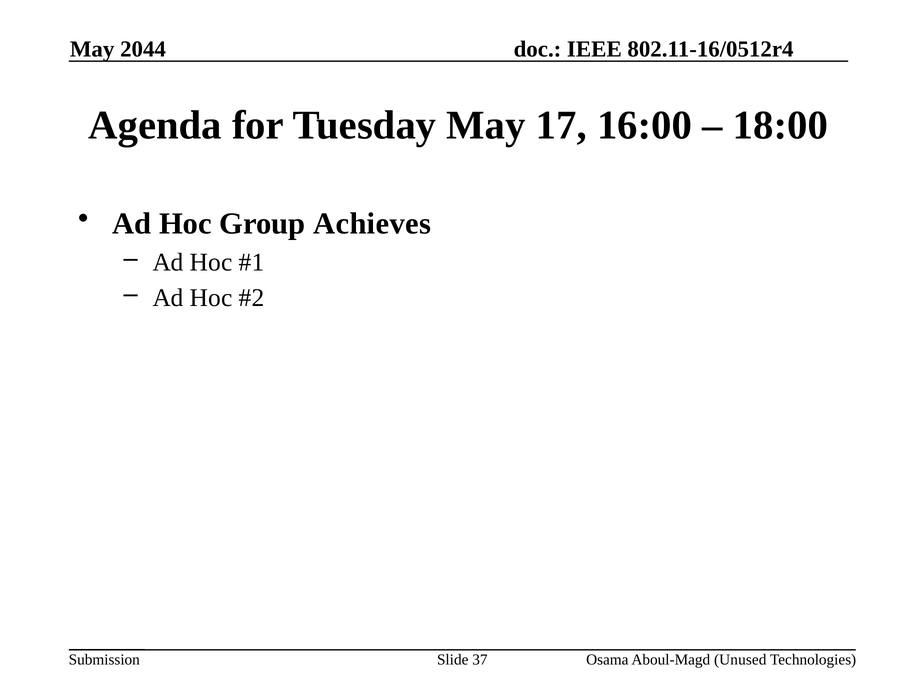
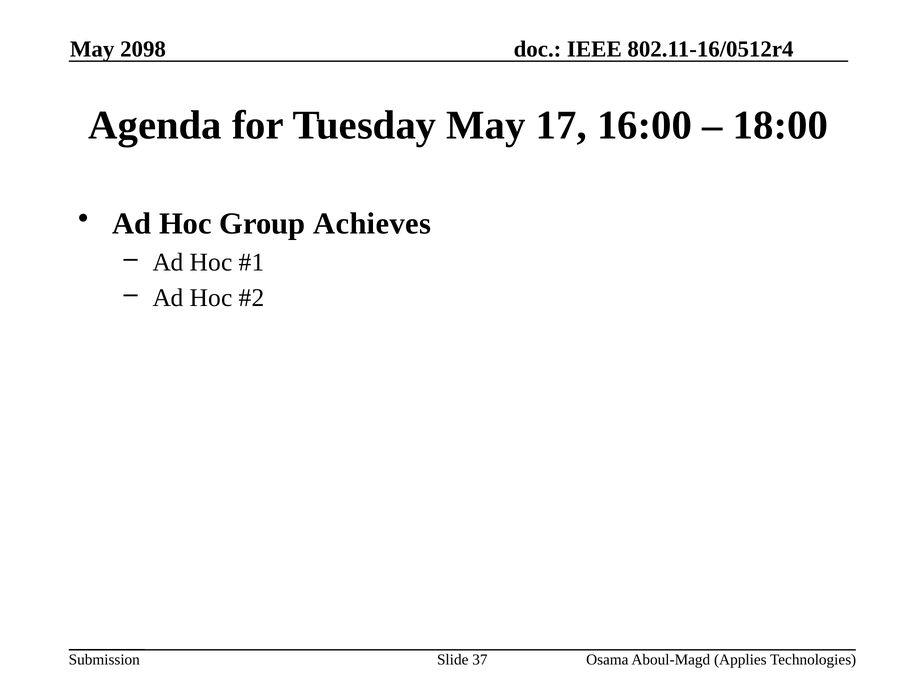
2044: 2044 -> 2098
Unused: Unused -> Applies
